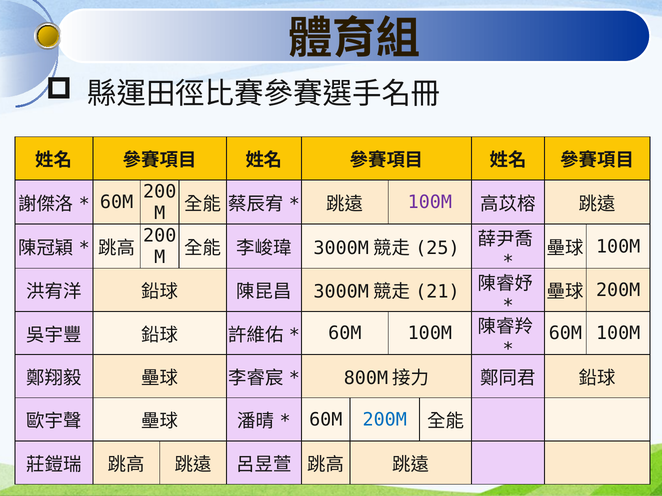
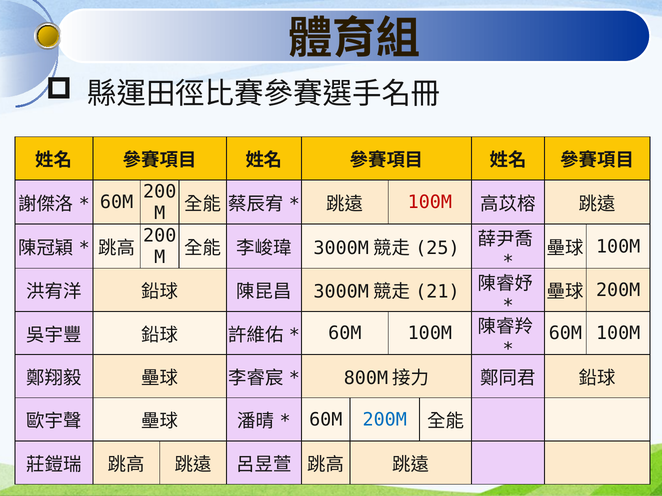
100M at (430, 203) colour: purple -> red
